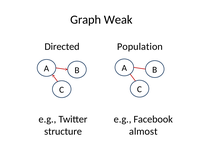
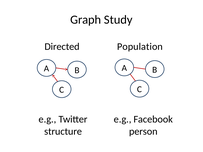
Weak: Weak -> Study
almost: almost -> person
